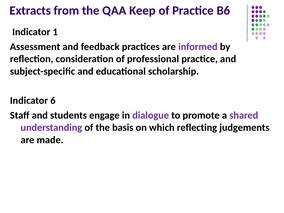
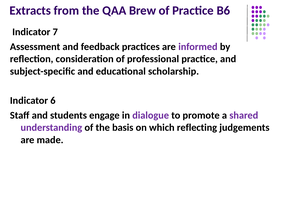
Keep: Keep -> Brew
1: 1 -> 7
